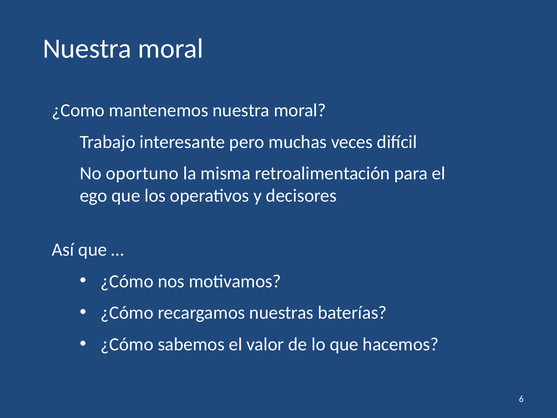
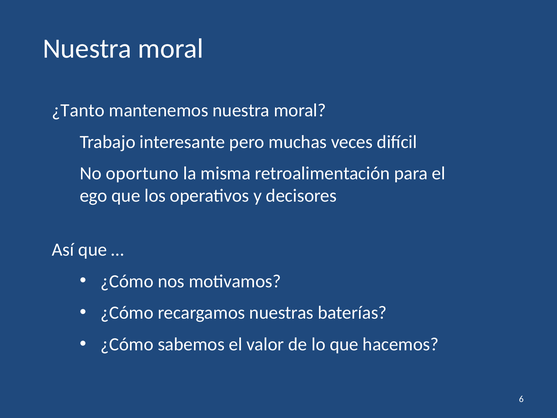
¿Como: ¿Como -> ¿Tanto
